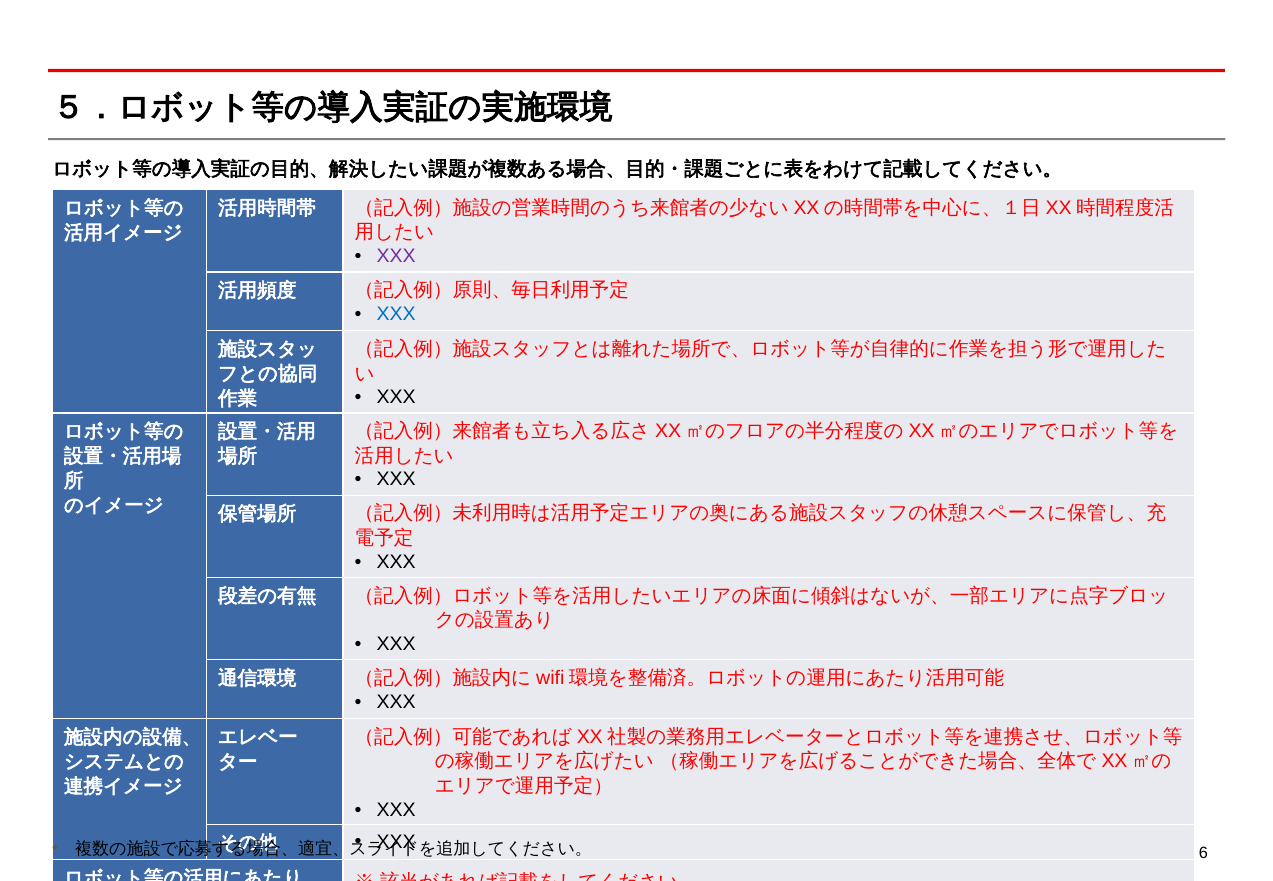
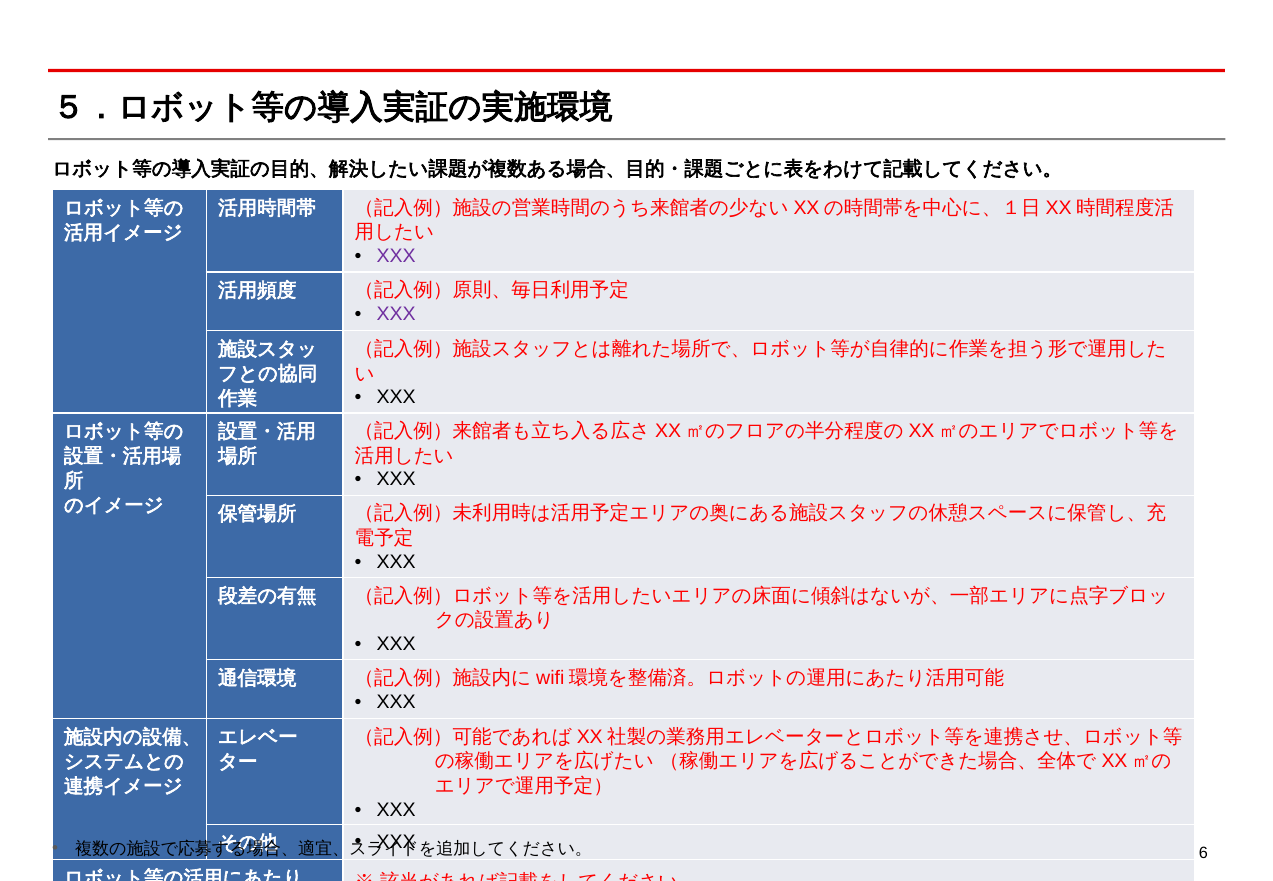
XXX at (396, 314) colour: blue -> purple
